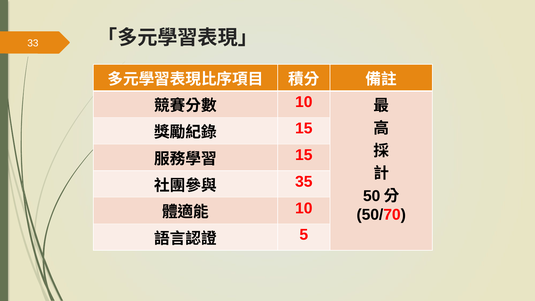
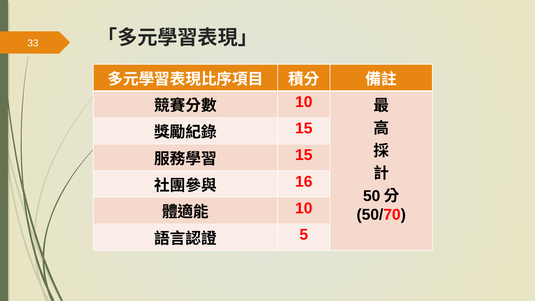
35: 35 -> 16
